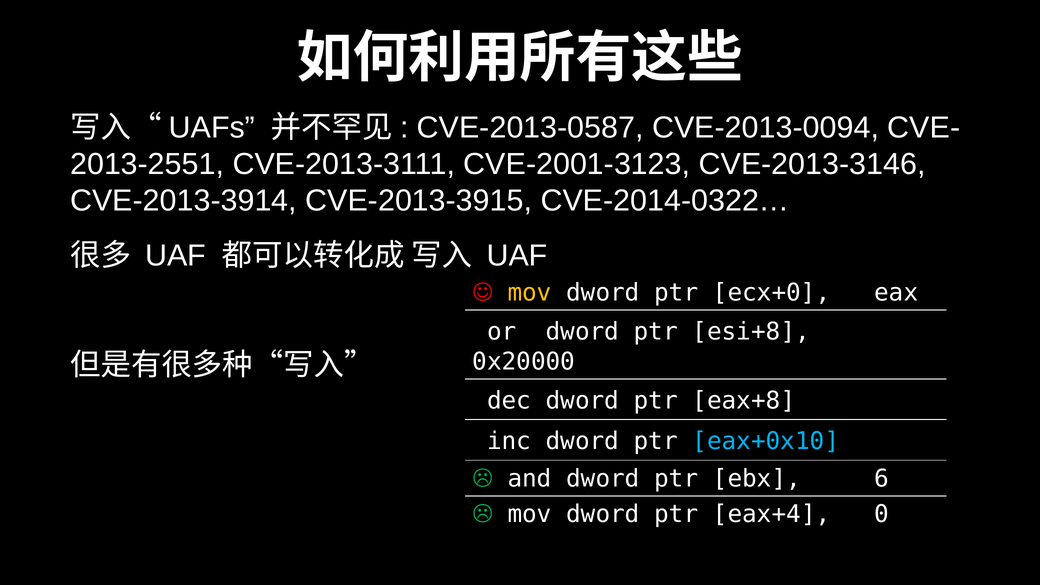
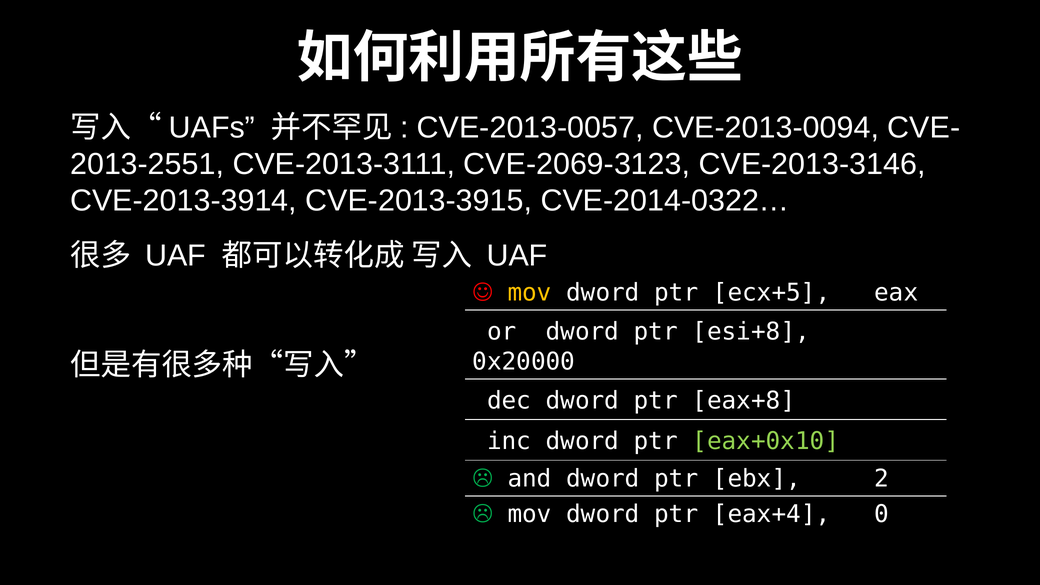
CVE-2013-0587: CVE-2013-0587 -> CVE-2013-0057
CVE-2001-3123: CVE-2001-3123 -> CVE-2069-3123
ecx+0: ecx+0 -> ecx+5
eax+0x10 colour: light blue -> light green
6: 6 -> 2
